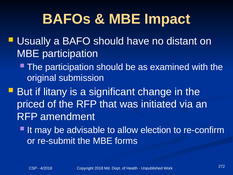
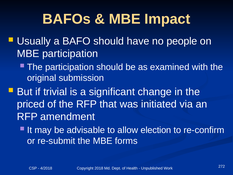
distant: distant -> people
litany: litany -> trivial
